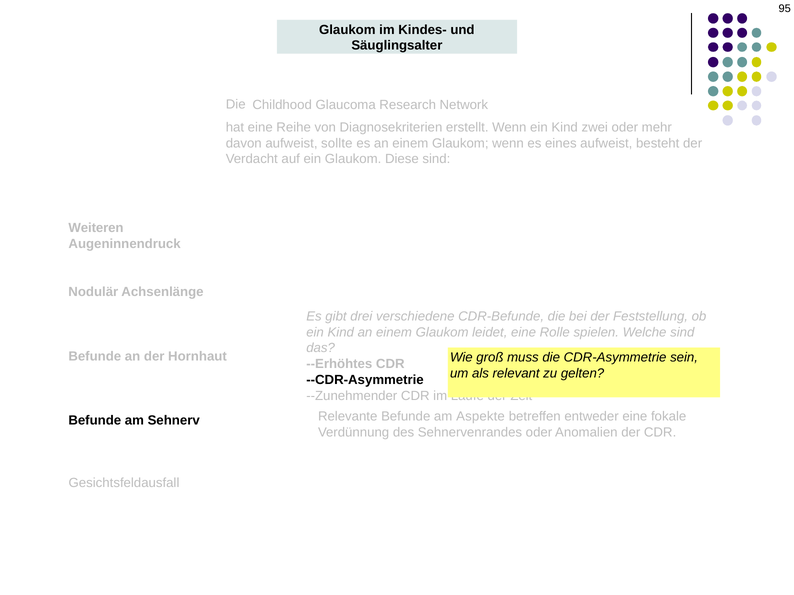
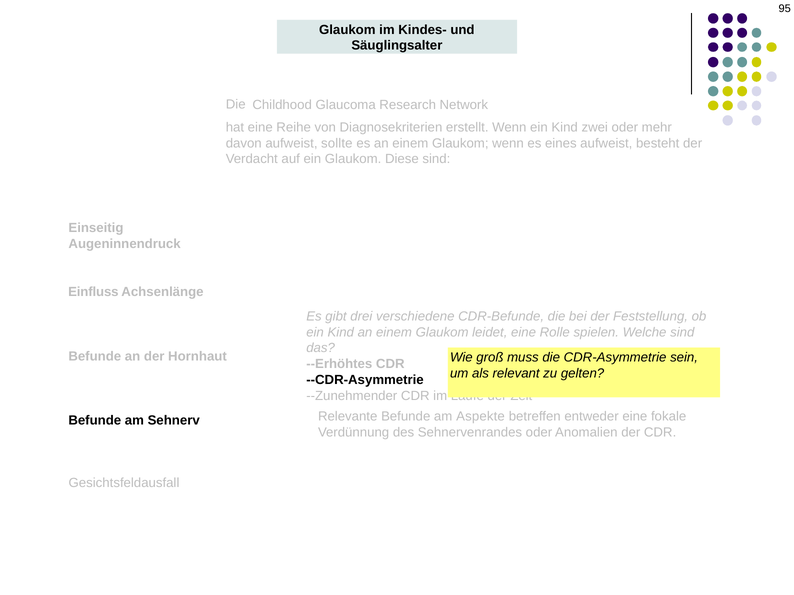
Weiteren: Weiteren -> Einseitig
Nodulär: Nodulär -> Einfluss
